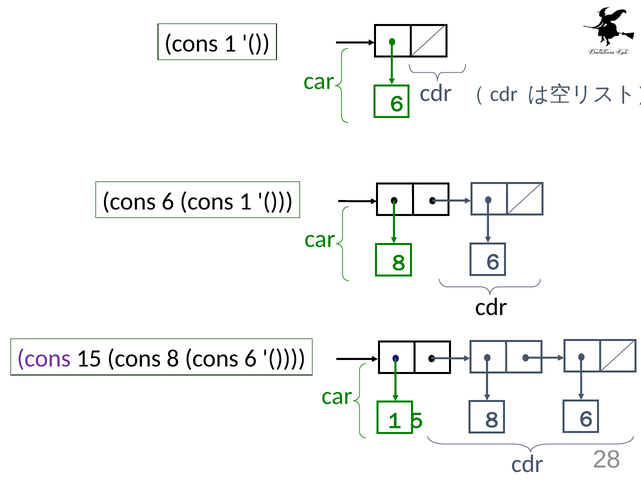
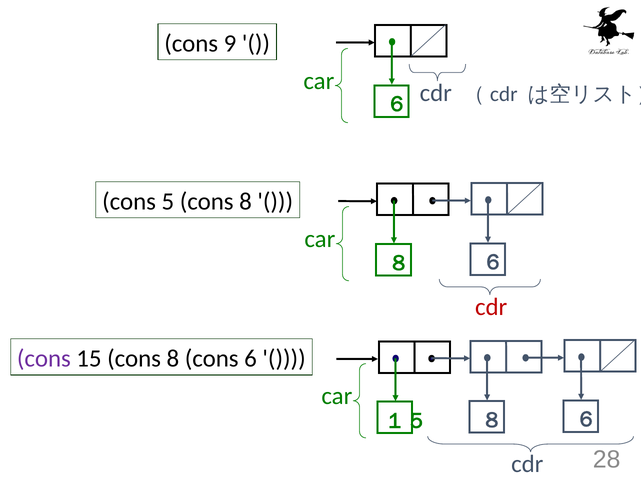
1 at (230, 44): 1 -> 9
6 at (168, 202): 6 -> 5
1 at (245, 202): 1 -> 8
cdr at (491, 308) colour: black -> red
